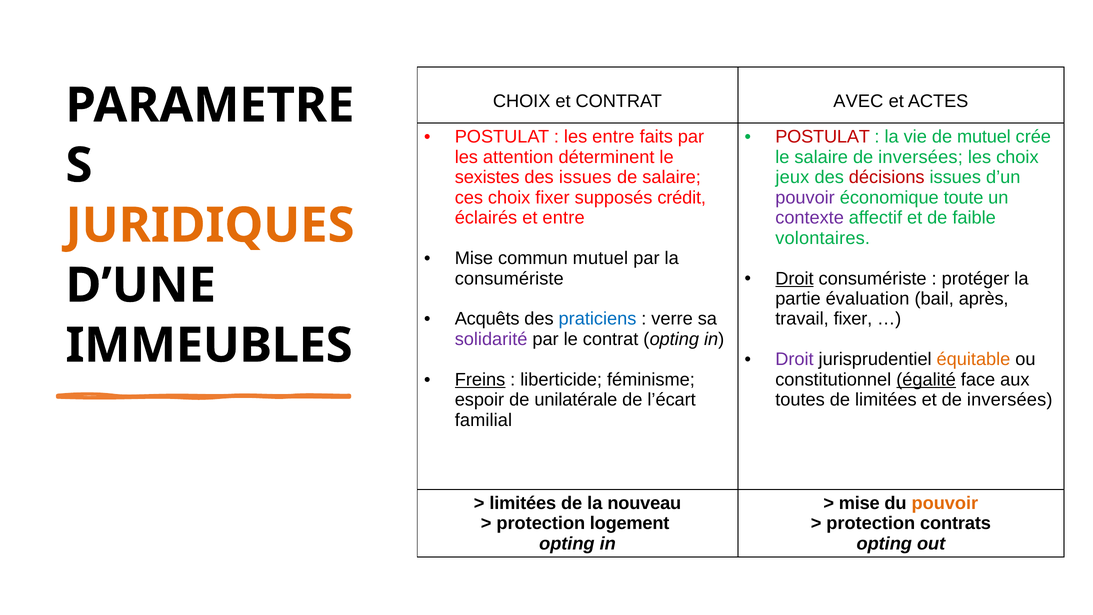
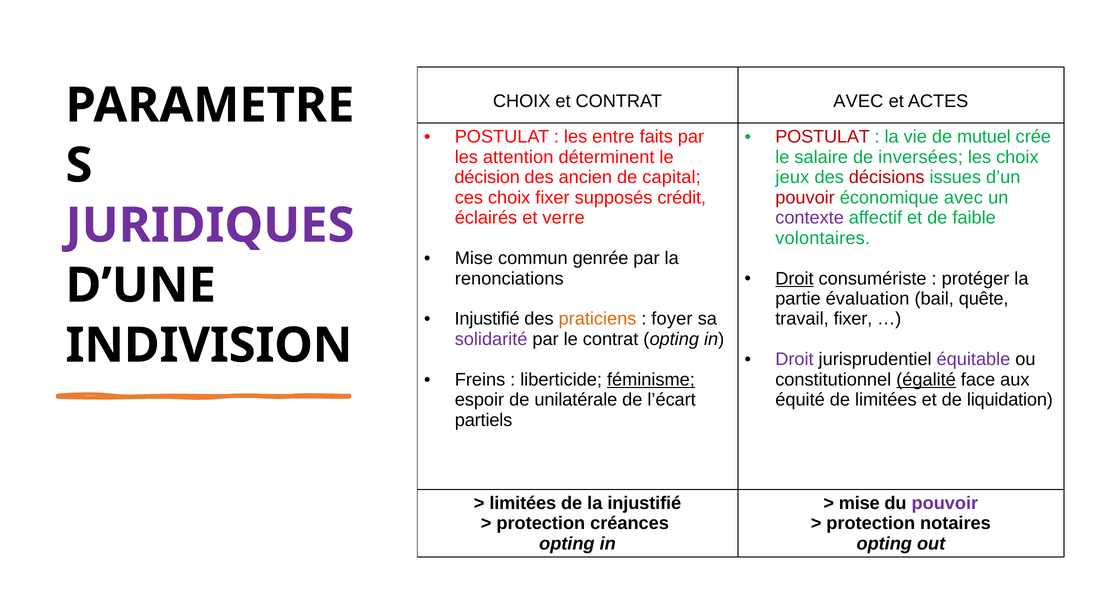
sexistes: sexistes -> décision
des issues: issues -> ancien
de salaire: salaire -> capital
pouvoir at (805, 197) colour: purple -> red
économique toute: toute -> avec
et entre: entre -> verre
JURIDIQUES colour: orange -> purple
commun mutuel: mutuel -> genrée
consumériste at (509, 278): consumériste -> renonciations
après: après -> quête
Acquêts at (487, 319): Acquêts -> Injustifié
praticiens colour: blue -> orange
verre: verre -> foyer
IMMEUBLES: IMMEUBLES -> INDIVISION
équitable colour: orange -> purple
Freins underline: present -> none
féminisme underline: none -> present
toutes: toutes -> équité
et de inversées: inversées -> liquidation
familial: familial -> partiels
la nouveau: nouveau -> injustifié
pouvoir at (945, 503) colour: orange -> purple
logement: logement -> créances
contrats: contrats -> notaires
